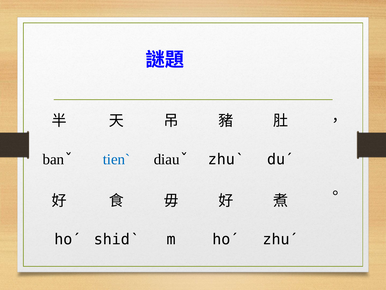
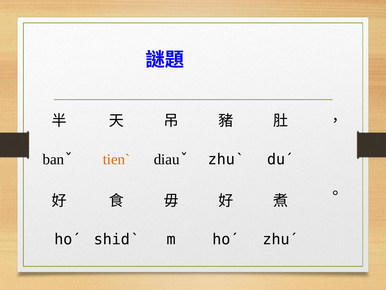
tienˋ colour: blue -> orange
